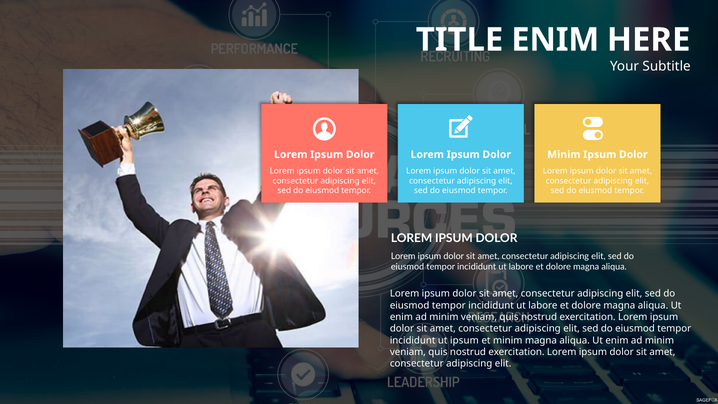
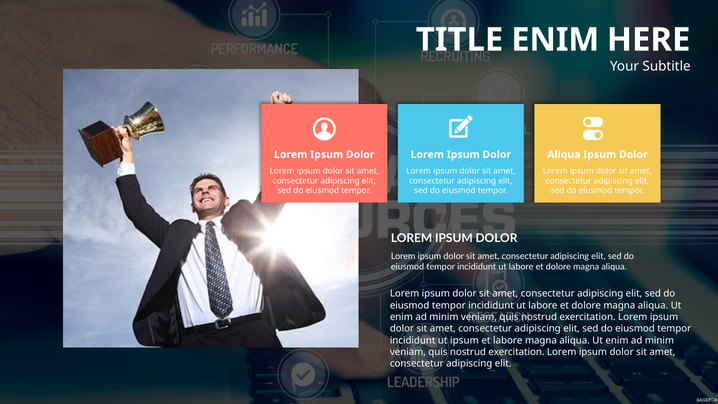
Minim at (564, 154): Minim -> Aliqua
et minim: minim -> labore
